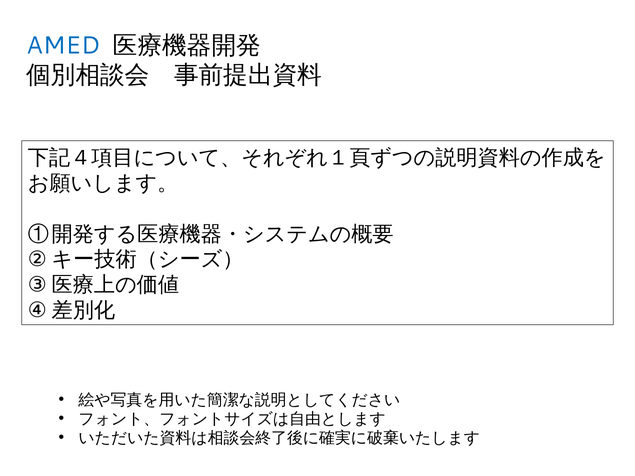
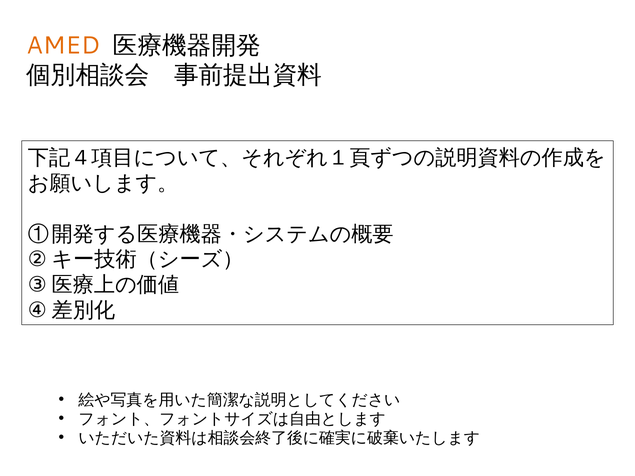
AMED colour: blue -> orange
